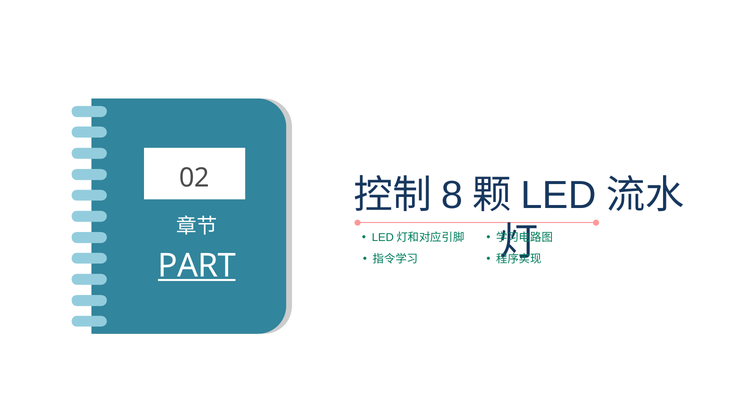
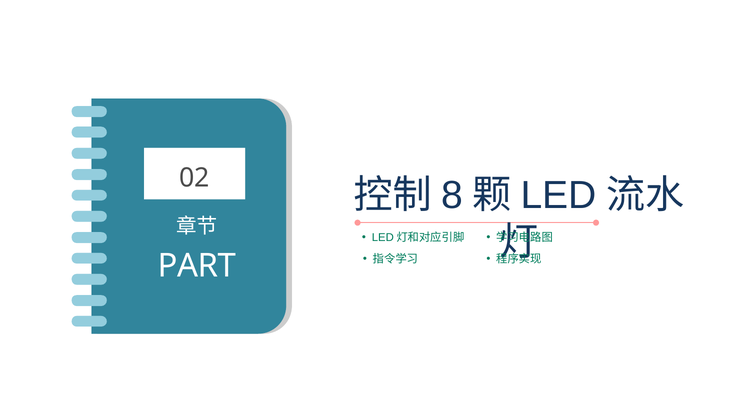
PART underline: present -> none
